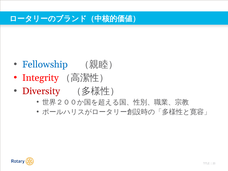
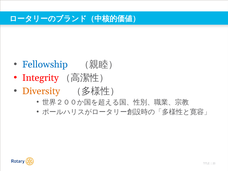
Diversity colour: red -> orange
